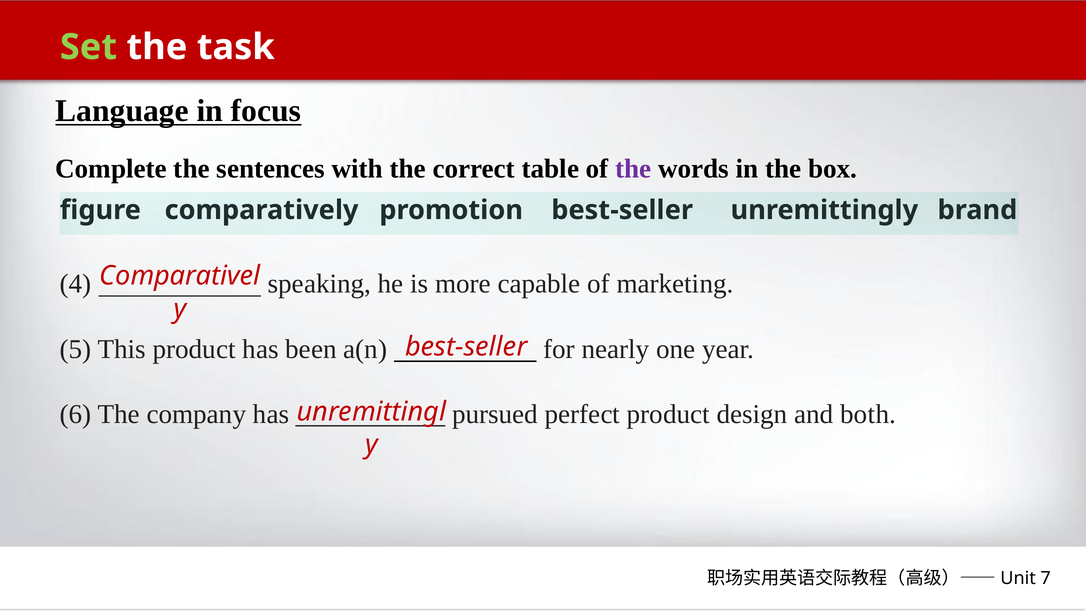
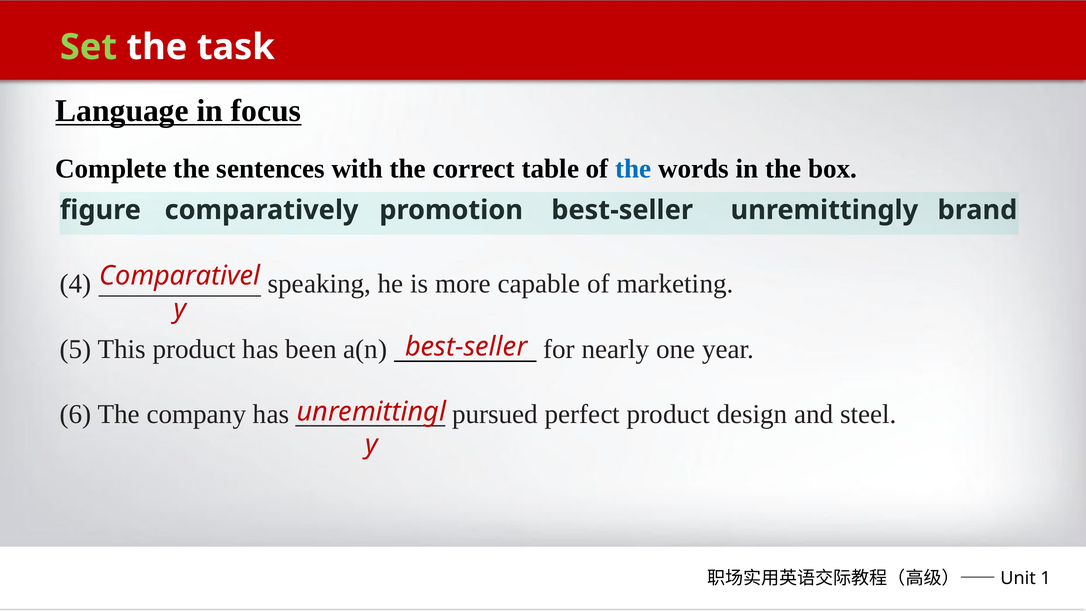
the at (633, 169) colour: purple -> blue
both: both -> steel
7: 7 -> 1
